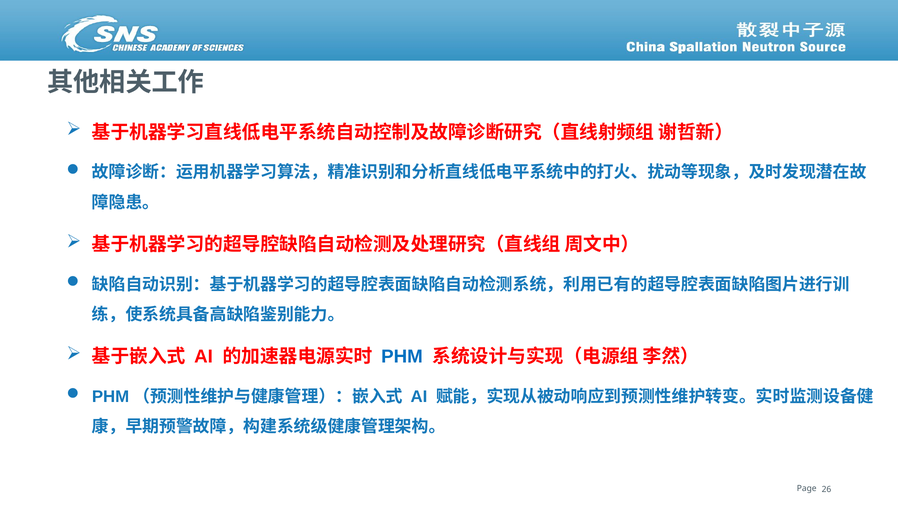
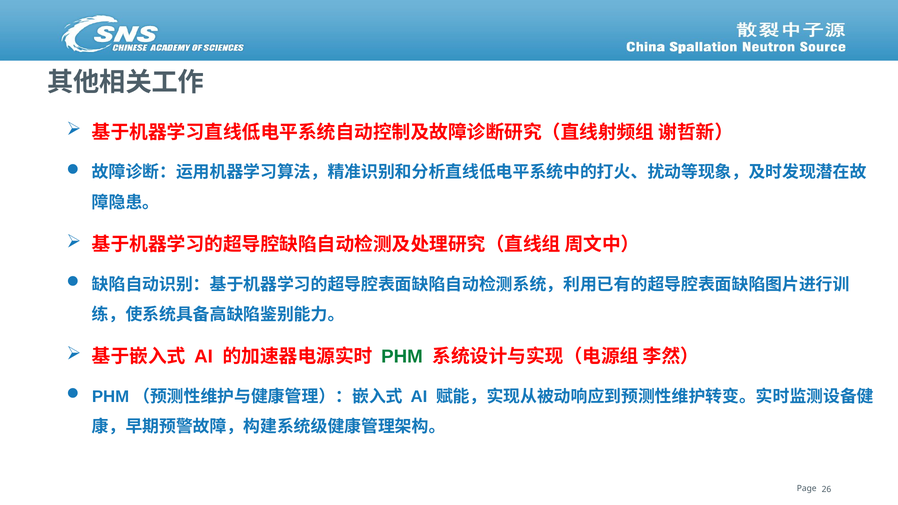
PHM colour: blue -> green
